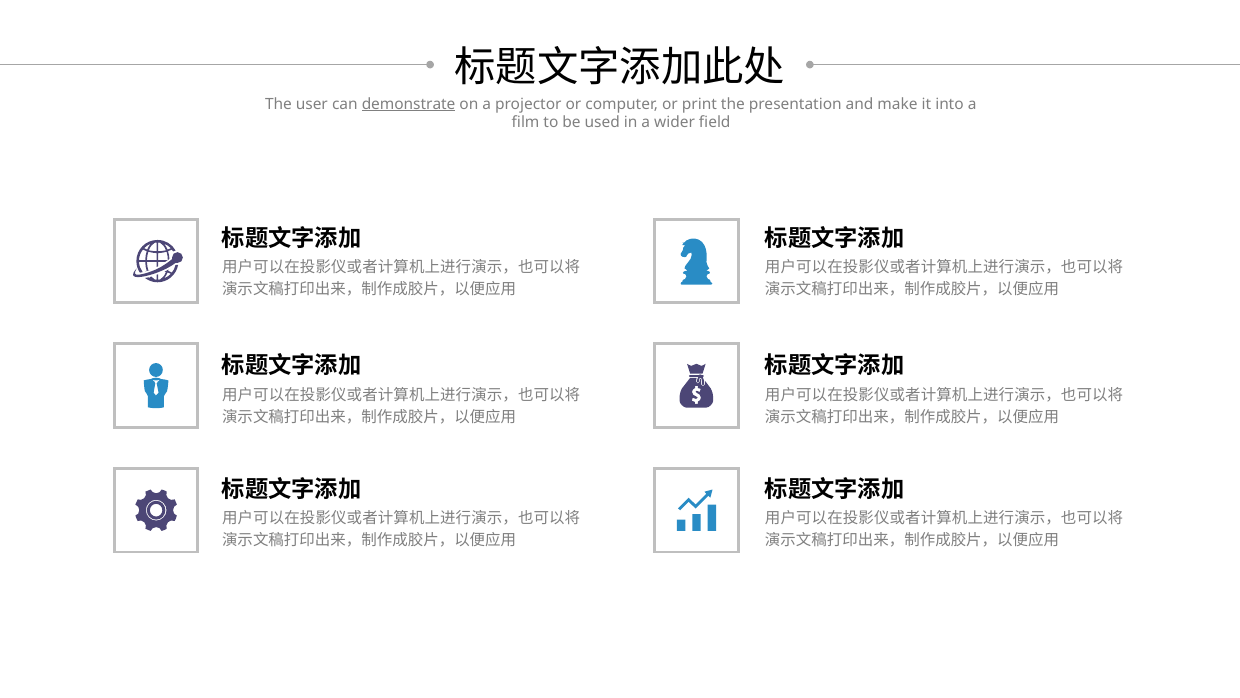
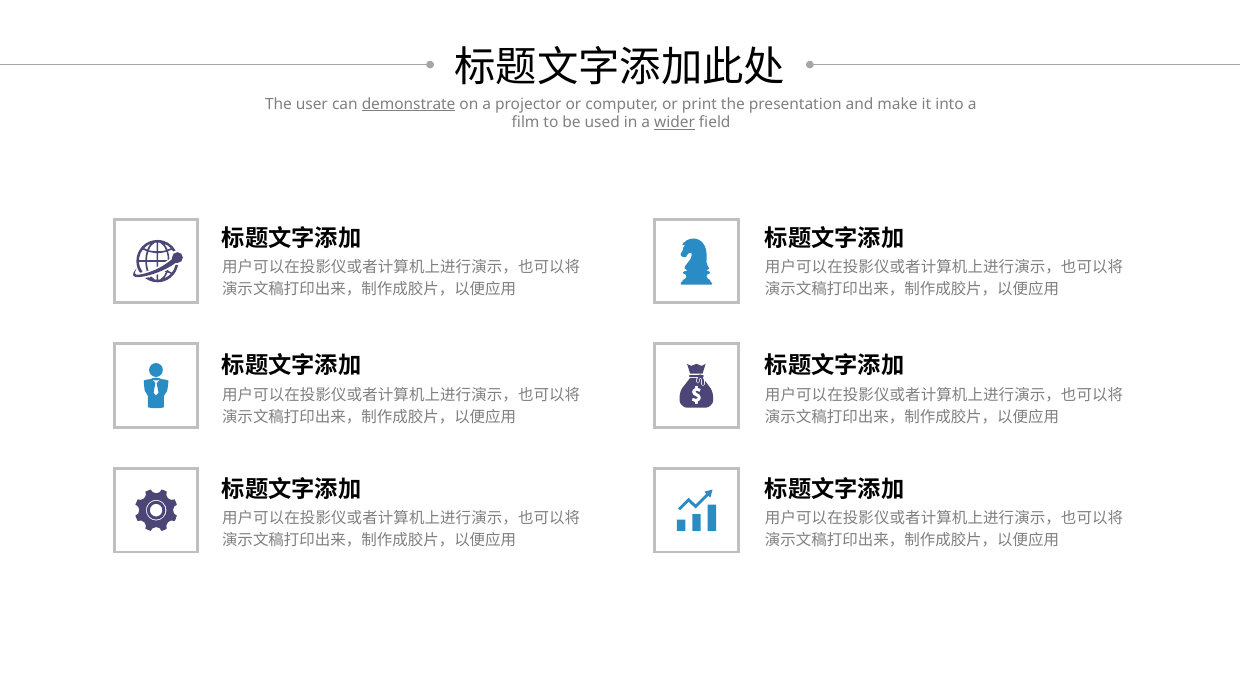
wider underline: none -> present
